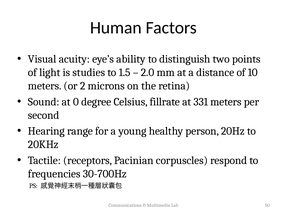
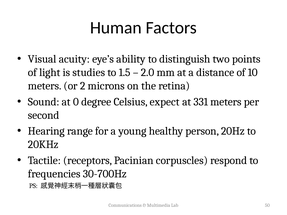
fillrate: fillrate -> expect
